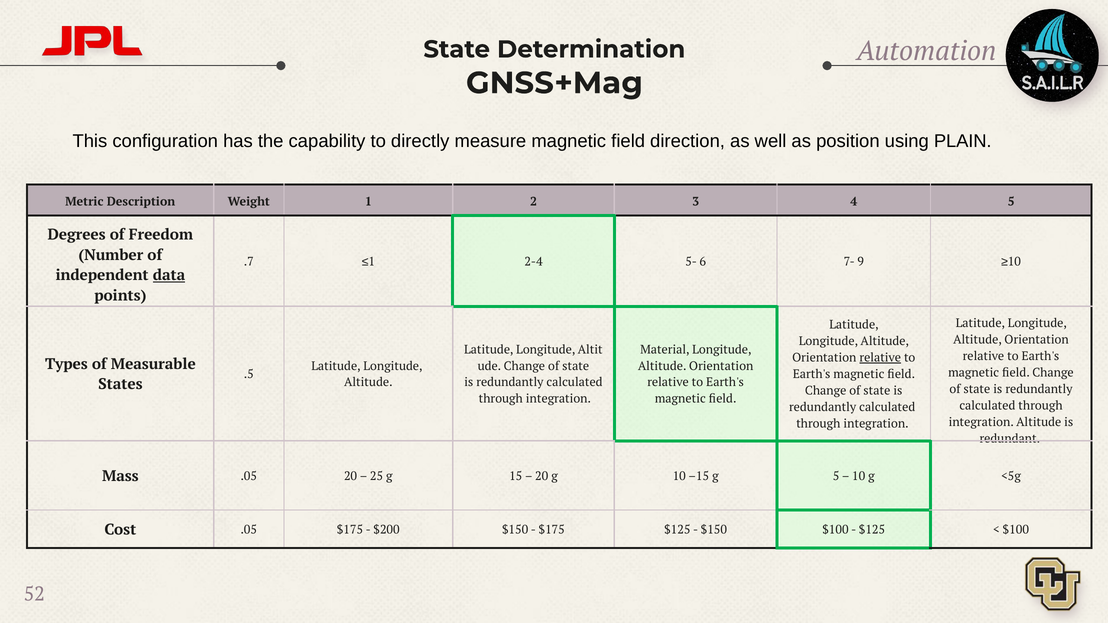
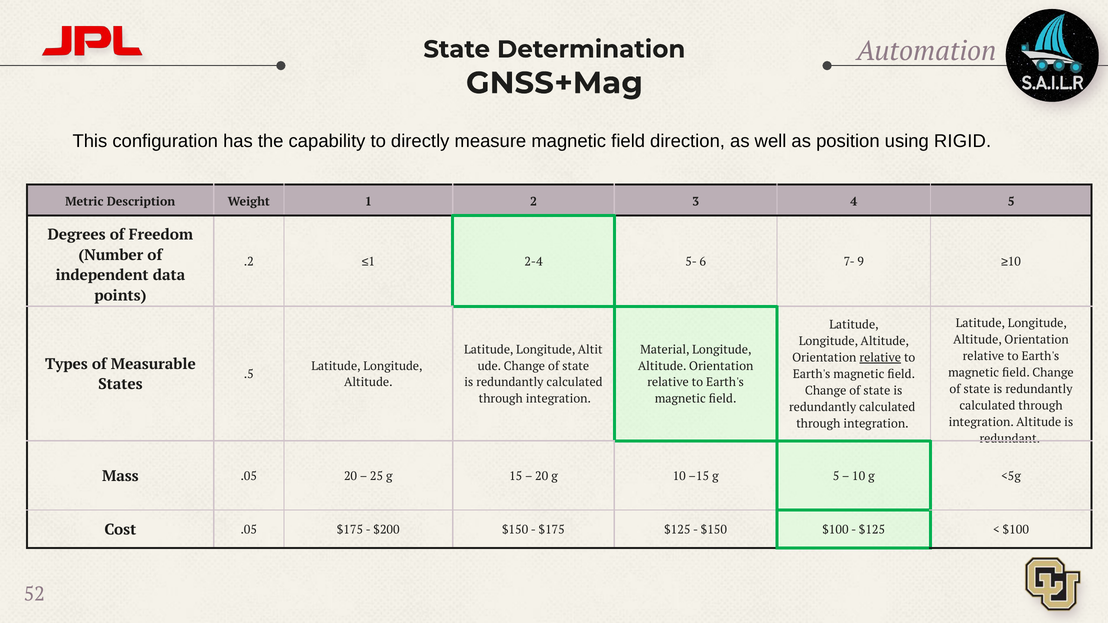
PLAIN: PLAIN -> RIGID
.7: .7 -> .2
data underline: present -> none
